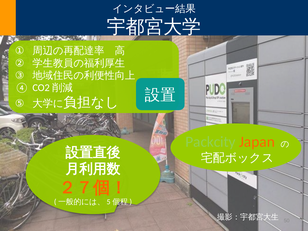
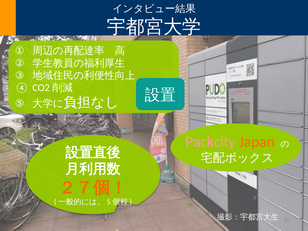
Packcity colour: light green -> pink
